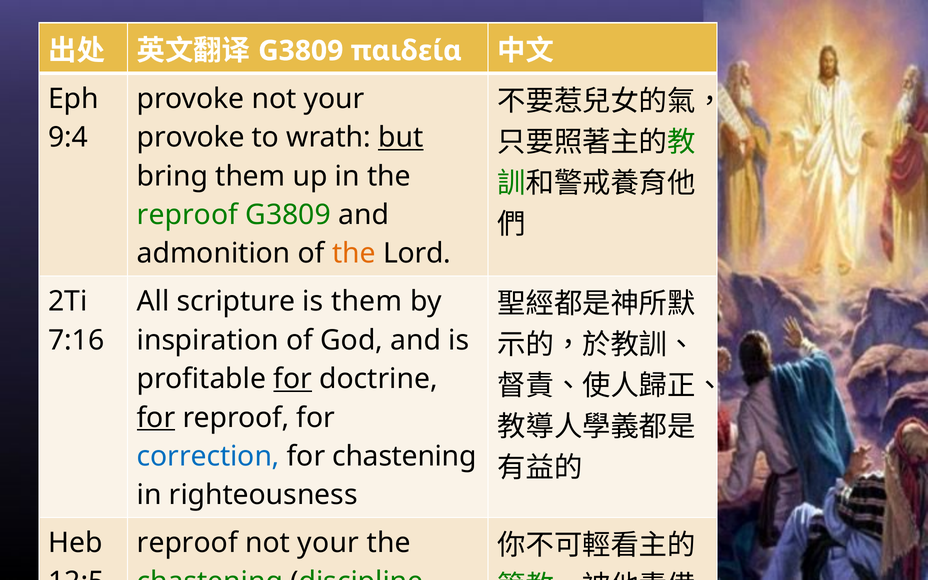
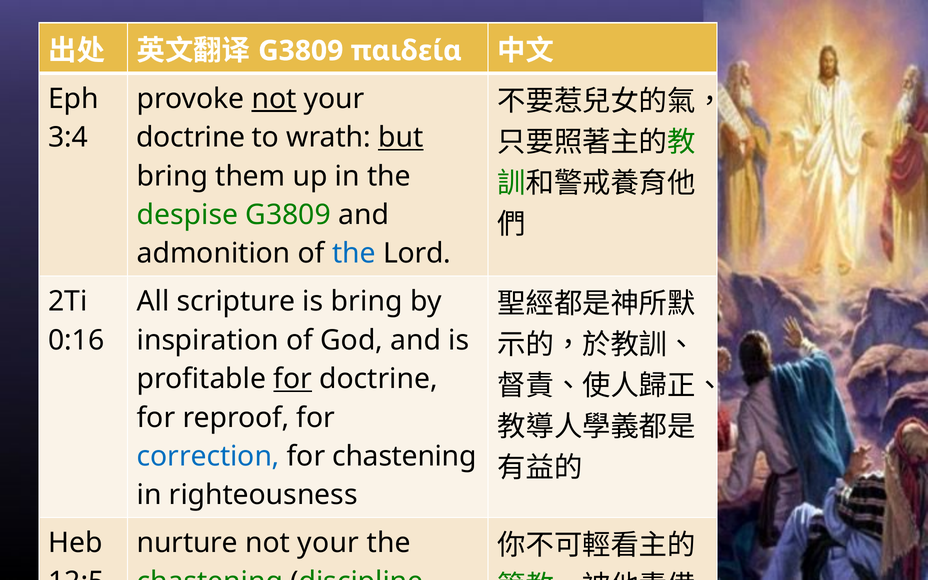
not at (274, 99) underline: none -> present
9:4: 9:4 -> 3:4
provoke at (191, 138): provoke -> doctrine
reproof at (187, 215): reproof -> despise
the at (354, 254) colour: orange -> blue
is them: them -> bring
7:16: 7:16 -> 0:16
for at (156, 418) underline: present -> none
reproof at (187, 543): reproof -> nurture
